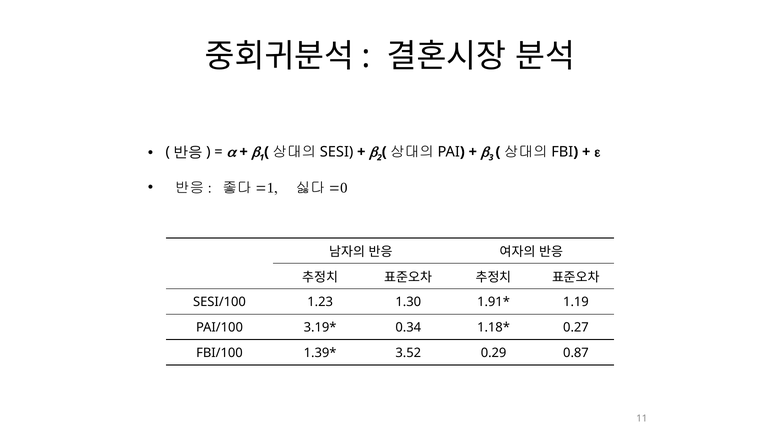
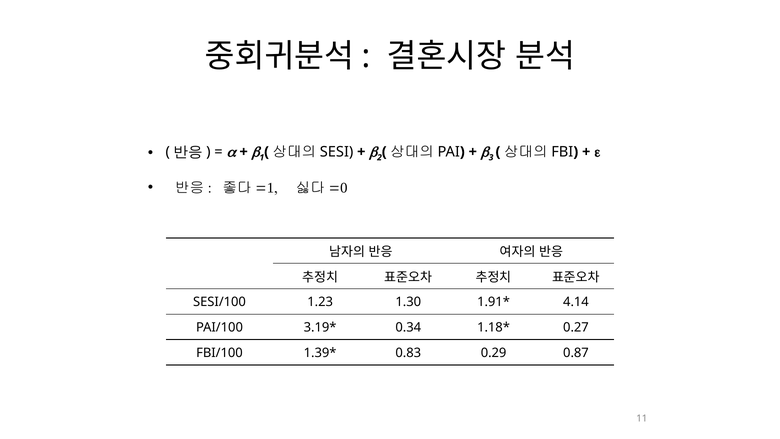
1.19: 1.19 -> 4.14
3.52: 3.52 -> 0.83
